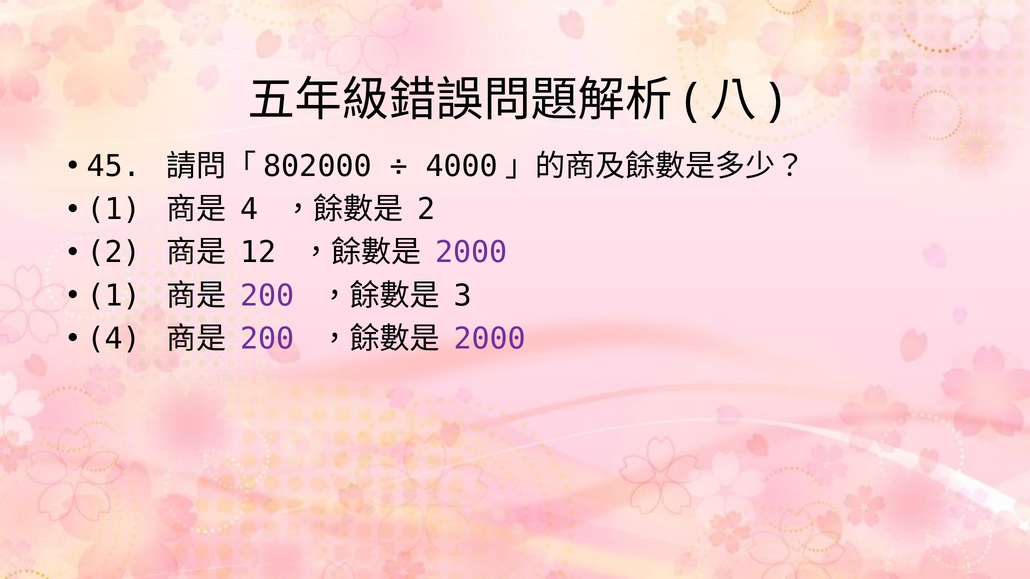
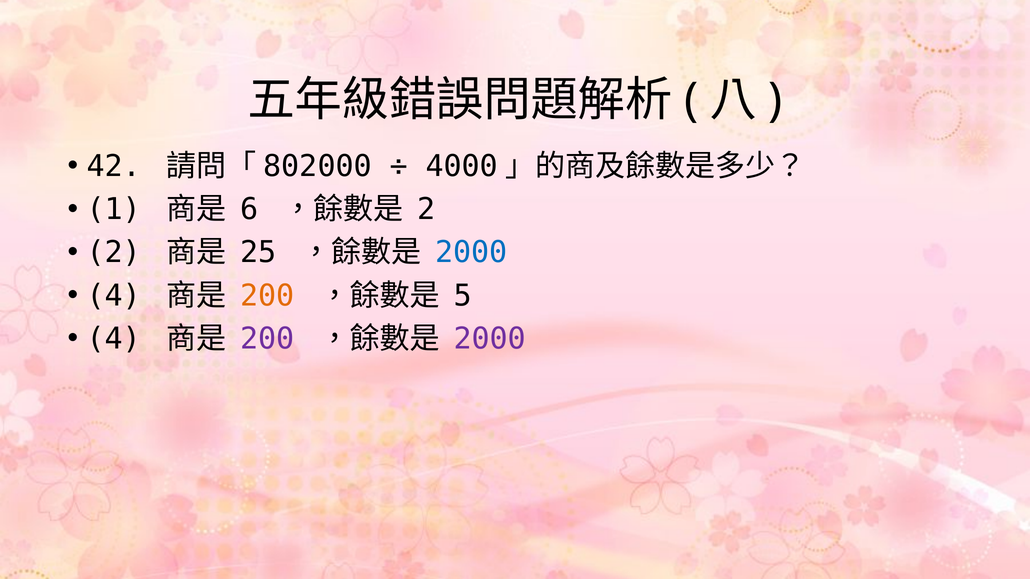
45: 45 -> 42
4 at (249, 209): 4 -> 6
12: 12 -> 25
2000 at (471, 253) colour: purple -> blue
1 at (114, 296): 1 -> 4
200 at (267, 296) colour: purple -> orange
3: 3 -> 5
